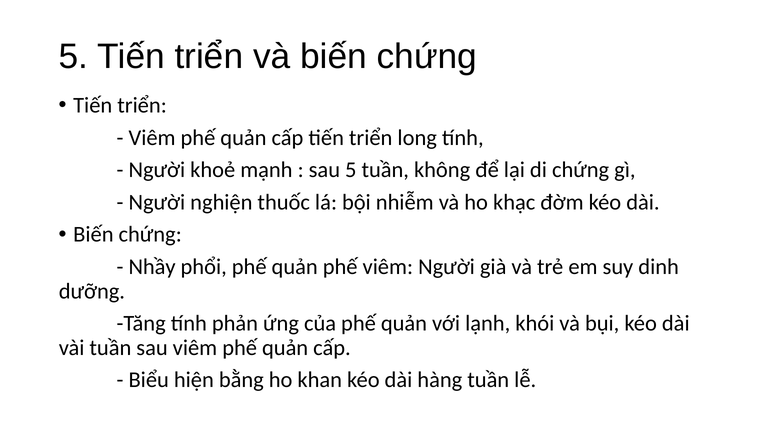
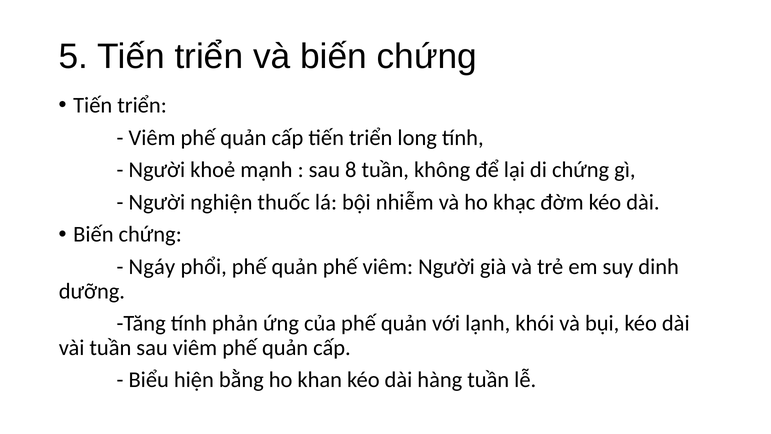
sau 5: 5 -> 8
Nhầy: Nhầy -> Ngáy
